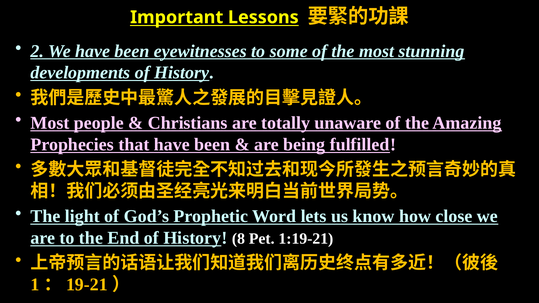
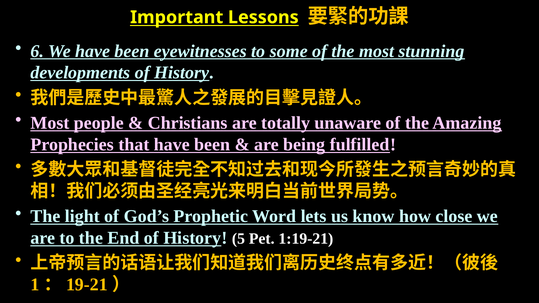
2: 2 -> 6
8: 8 -> 5
